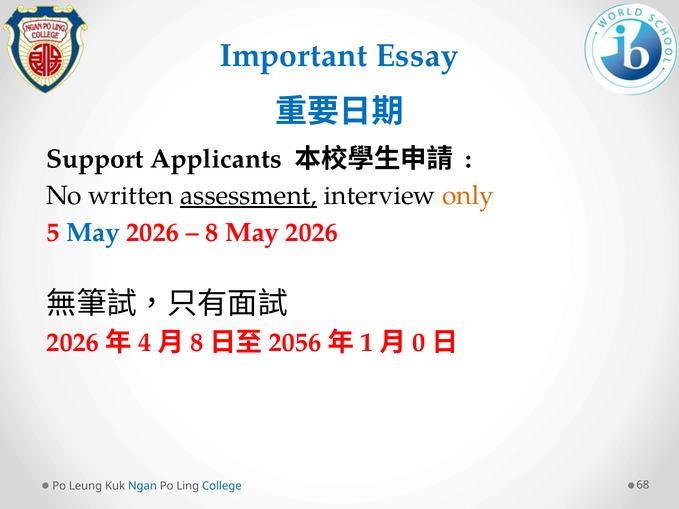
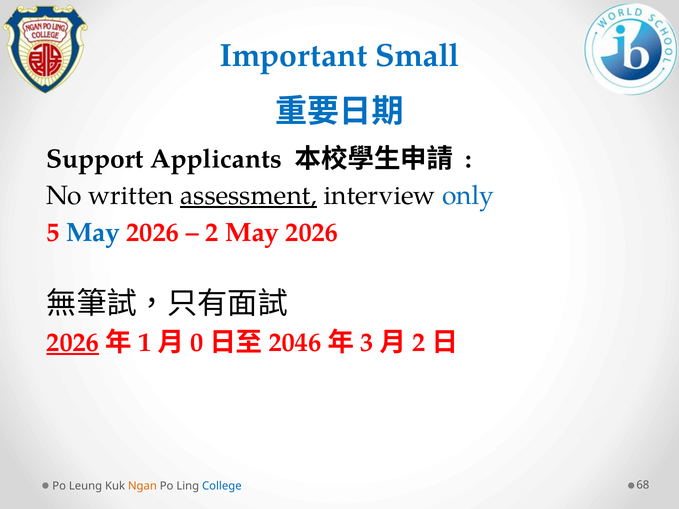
Essay: Essay -> Small
only colour: orange -> blue
8 at (212, 233): 8 -> 2
2026 at (73, 343) underline: none -> present
4: 4 -> 1
8 at (197, 343): 8 -> 0
2056: 2056 -> 2046
1: 1 -> 3
0 at (419, 343): 0 -> 2
Ngan colour: blue -> orange
